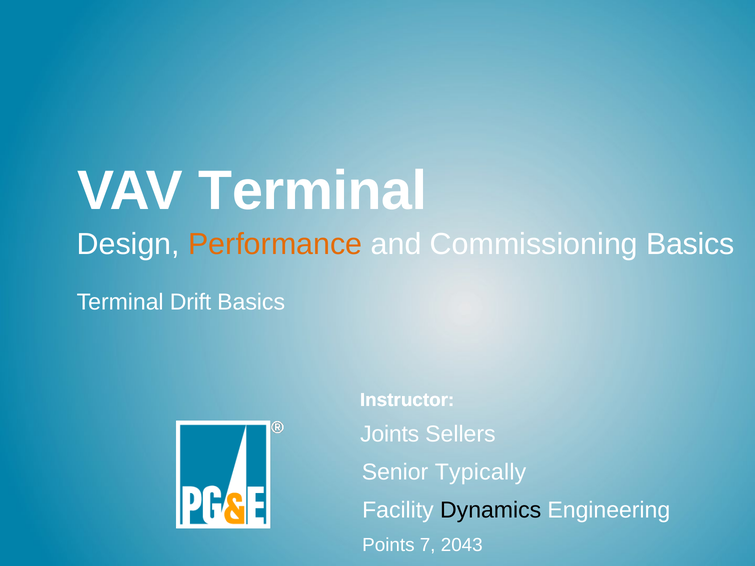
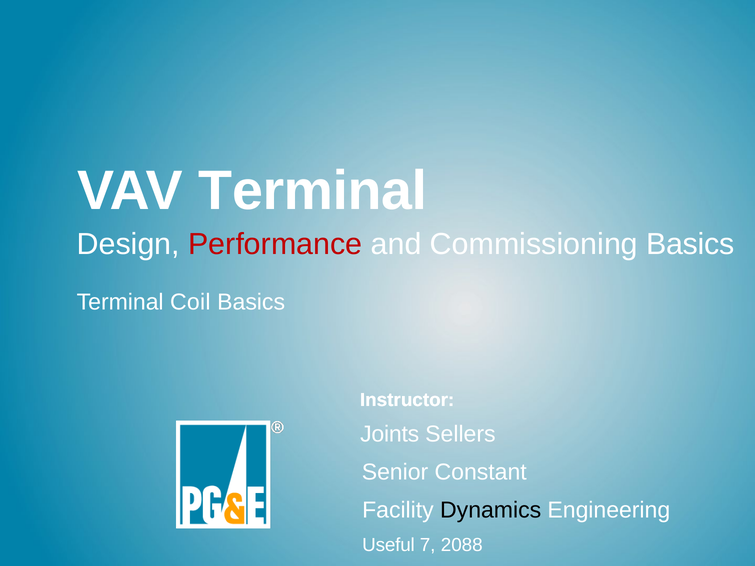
Performance colour: orange -> red
Drift: Drift -> Coil
Typically: Typically -> Constant
Points: Points -> Useful
2043: 2043 -> 2088
